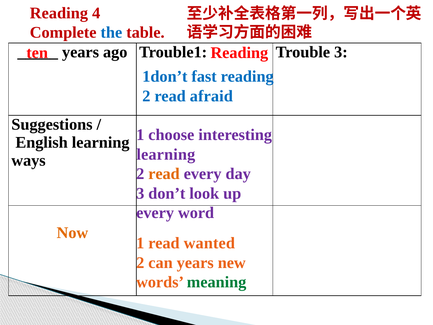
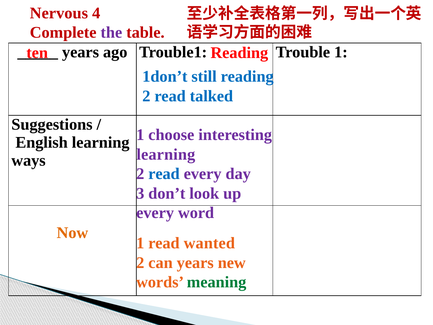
Reading at (59, 13): Reading -> Nervous
the colour: blue -> purple
Trouble 3: 3 -> 1
fast: fast -> still
afraid: afraid -> talked
read at (164, 174) colour: orange -> blue
